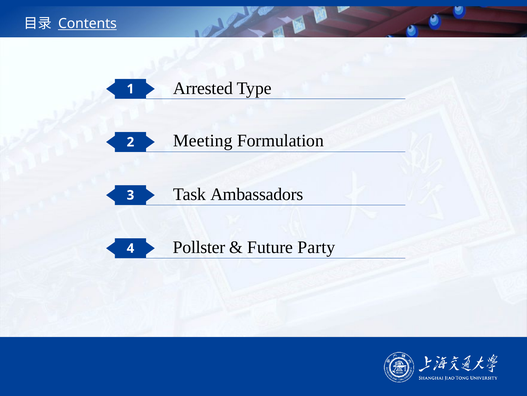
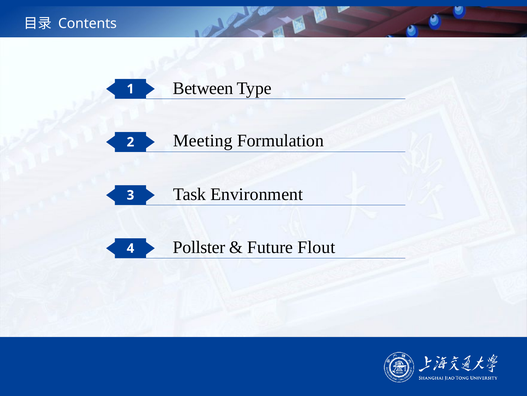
Contents underline: present -> none
Arrested: Arrested -> Between
Ambassadors: Ambassadors -> Environment
Party: Party -> Flout
